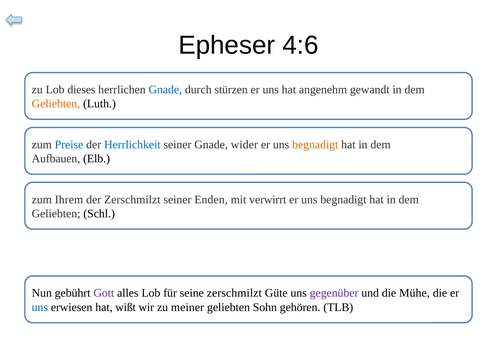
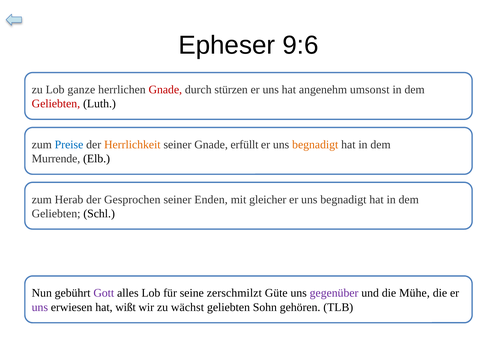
4:6: 4:6 -> 9:6
dieses: dieses -> ganze
Gnade at (165, 90) colour: blue -> red
gewandt: gewandt -> umsonst
Geliebten at (56, 104) colour: orange -> red
Herrlichkeit colour: blue -> orange
wider: wider -> erfüllt
Aufbauen: Aufbauen -> Murrende
Ihrem: Ihrem -> Herab
der Zerschmilzt: Zerschmilzt -> Gesprochen
verwirrt: verwirrt -> gleicher
uns at (40, 307) colour: blue -> purple
meiner: meiner -> wächst
